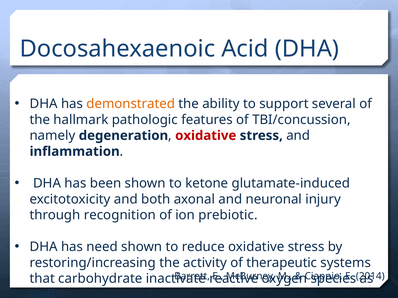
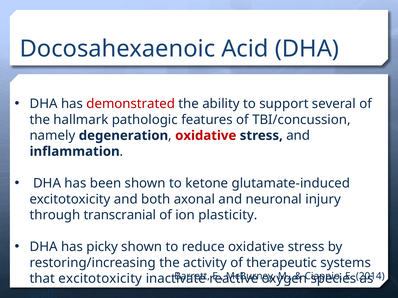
demonstrated colour: orange -> red
recognition: recognition -> transcranial
prebiotic: prebiotic -> plasticity
need: need -> picky
that carbohydrate: carbohydrate -> excitotoxicity
